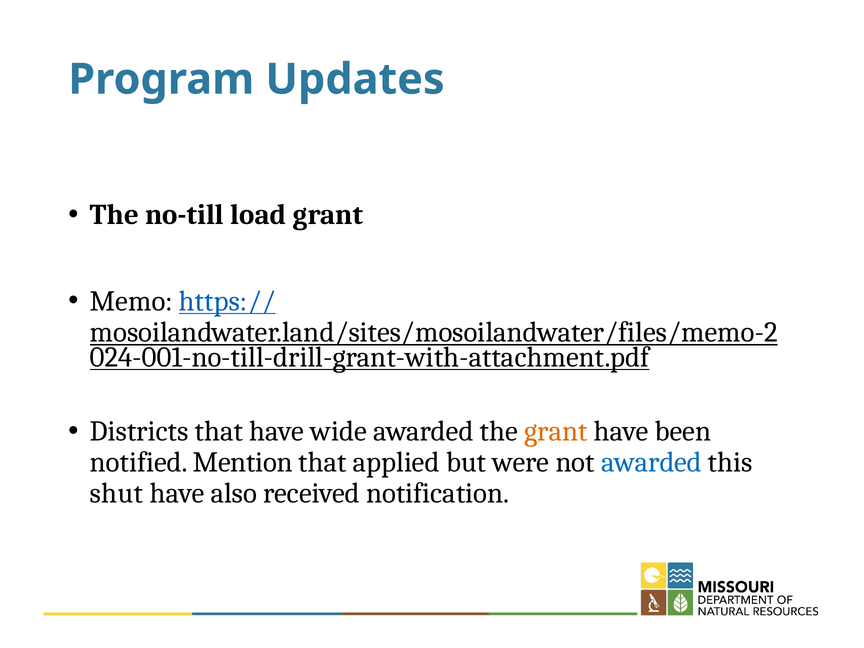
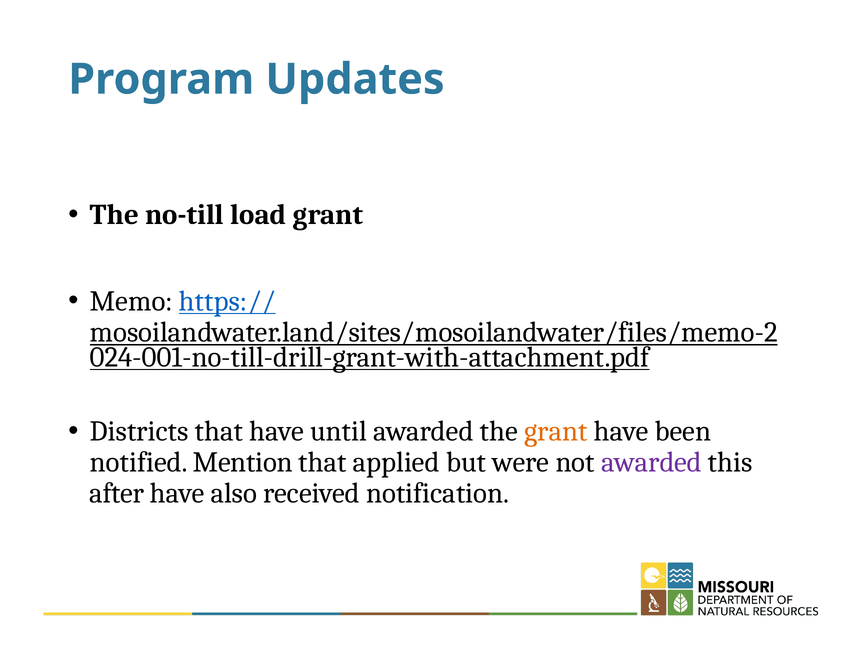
wide: wide -> until
awarded at (651, 462) colour: blue -> purple
shut: shut -> after
